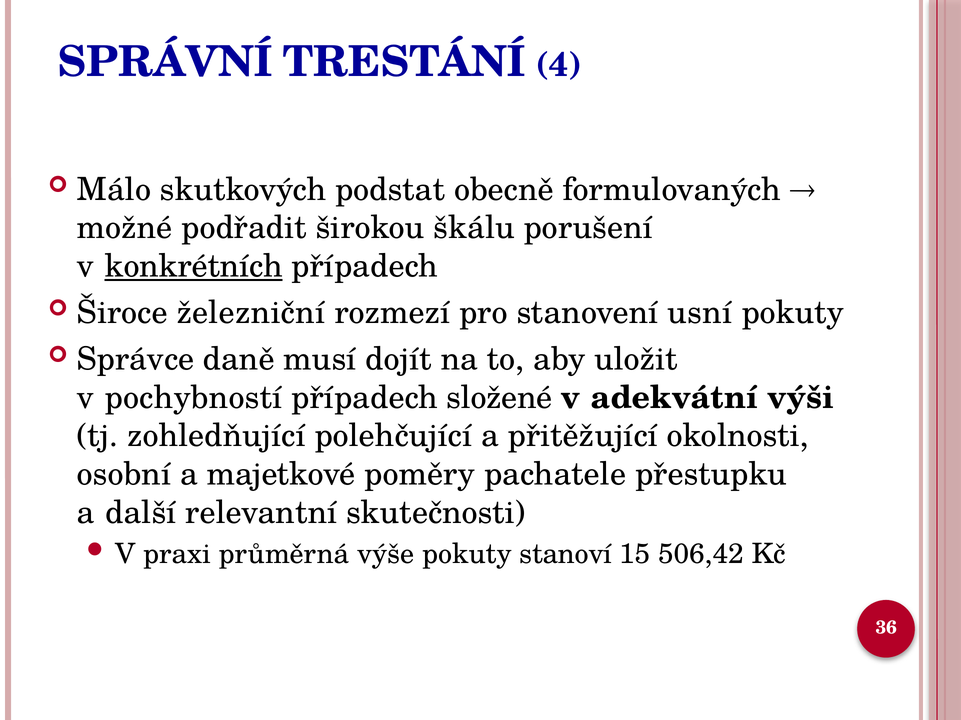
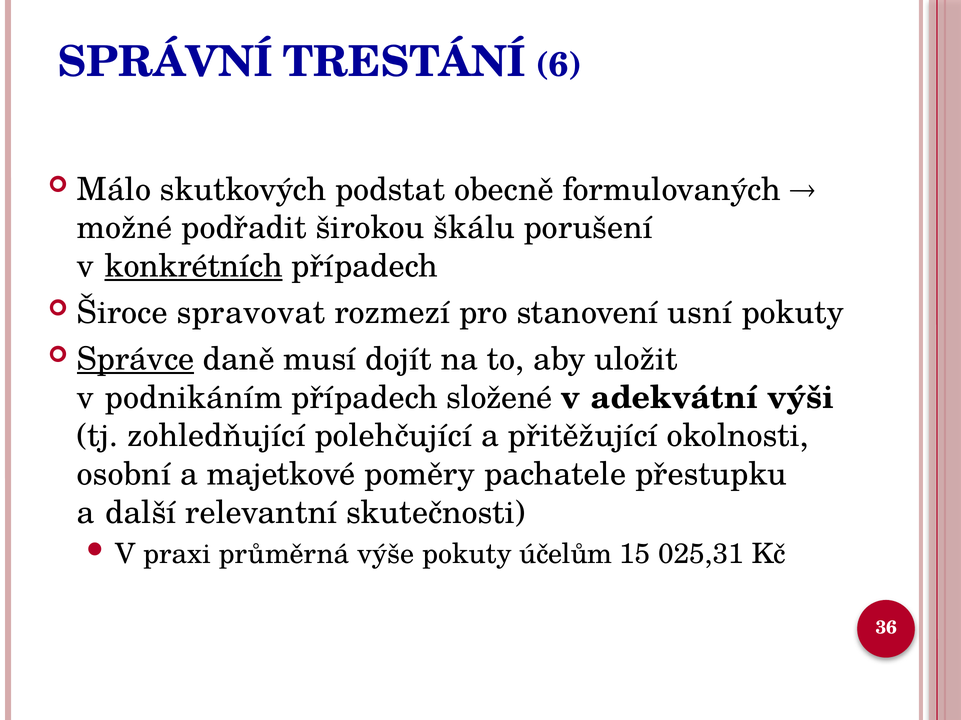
4: 4 -> 6
železniční: železniční -> spravovat
Správce underline: none -> present
pochybností: pochybností -> podnikáním
stanoví: stanoví -> účelům
506,42: 506,42 -> 025,31
